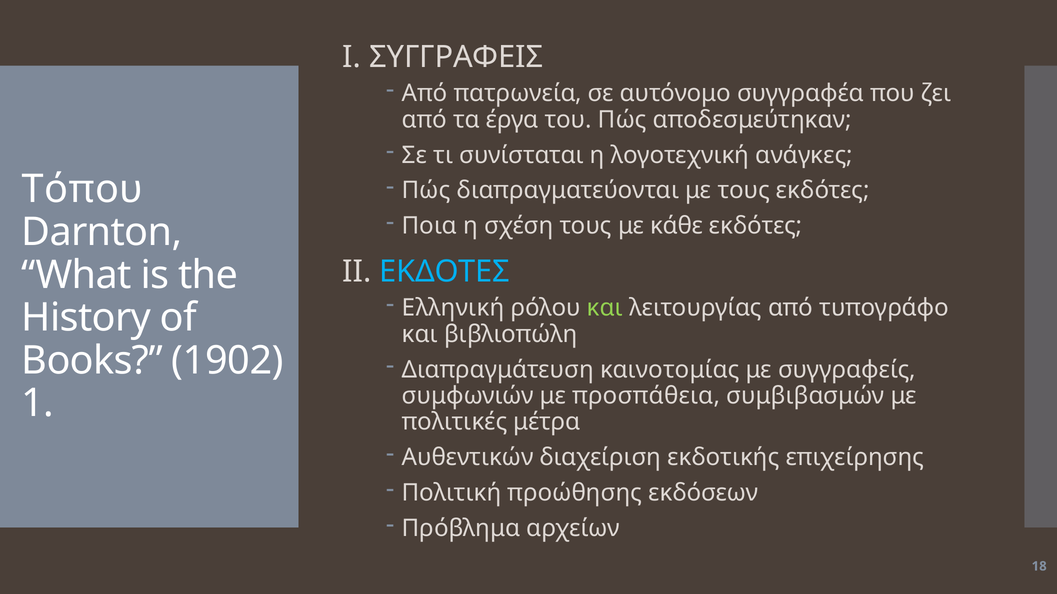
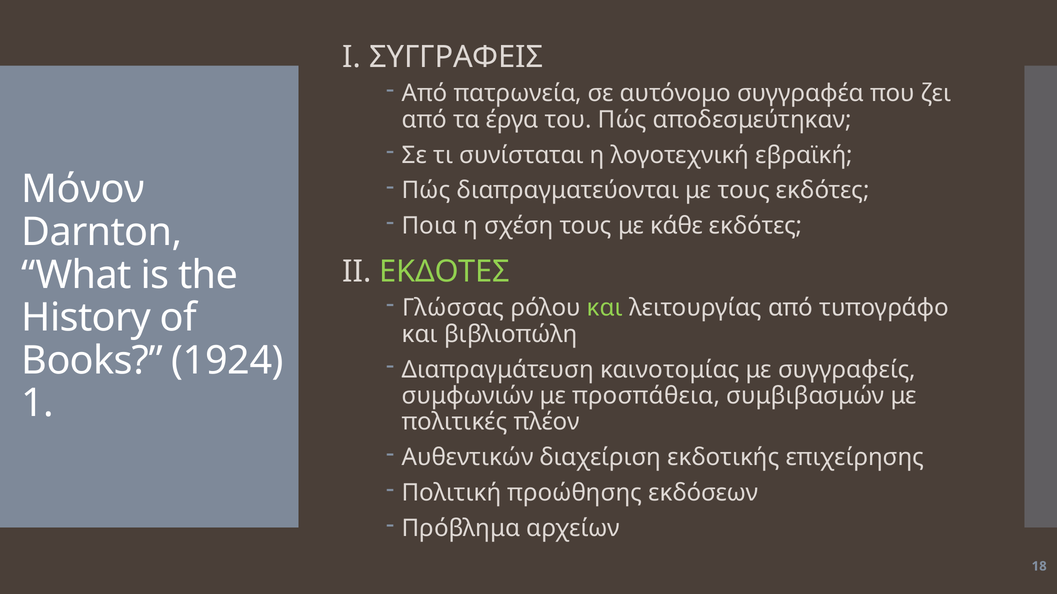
ανάγκες: ανάγκες -> εβραϊκή
Τόπου: Τόπου -> Μόνον
ΕΚΔΟΤΕΣ colour: light blue -> light green
Ελληνική: Ελληνική -> Γλώσσας
1902: 1902 -> 1924
μέτρα: μέτρα -> πλέον
